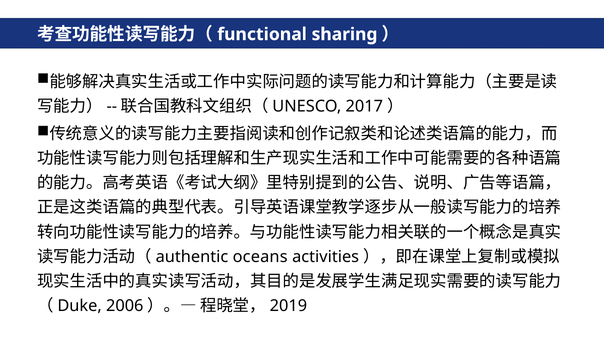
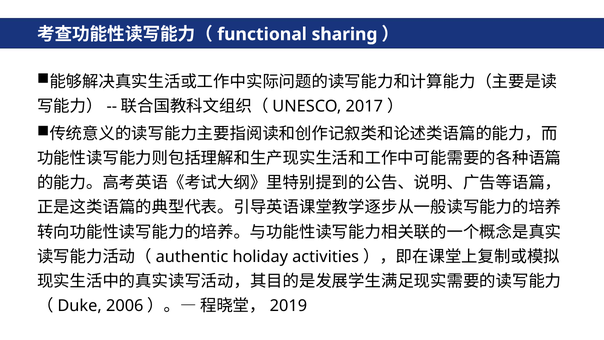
oceans: oceans -> holiday
